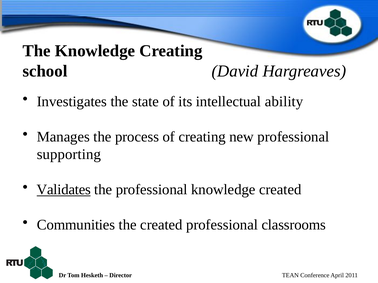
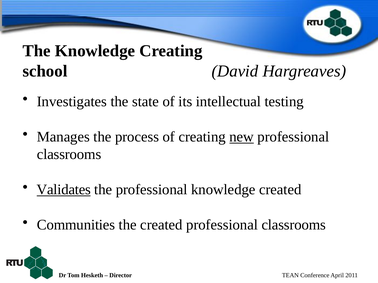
ability: ability -> testing
new underline: none -> present
supporting at (69, 155): supporting -> classrooms
